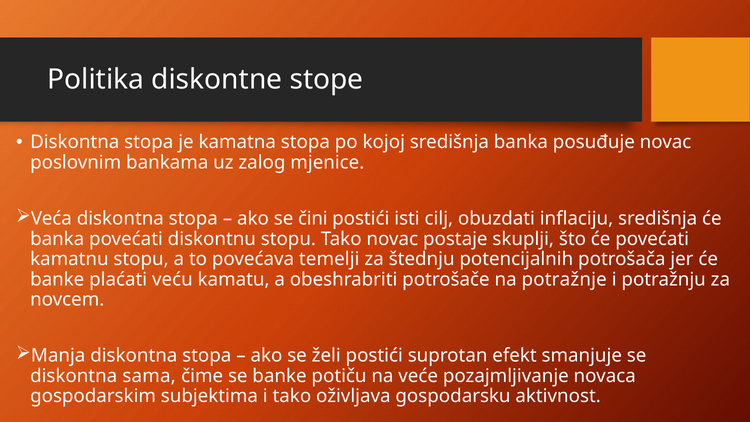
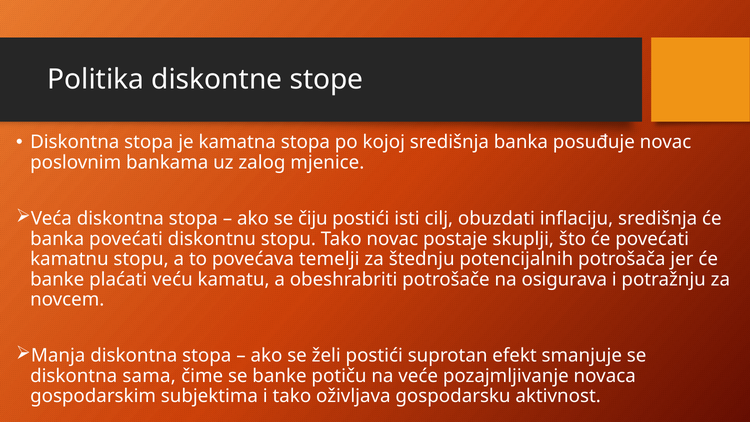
čini: čini -> čiju
potražnje: potražnje -> osigurava
